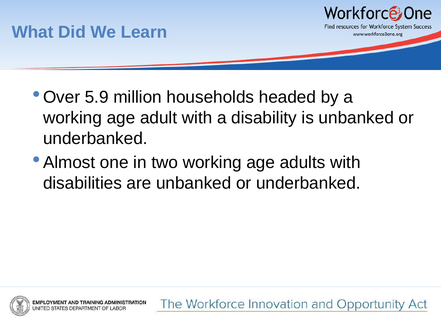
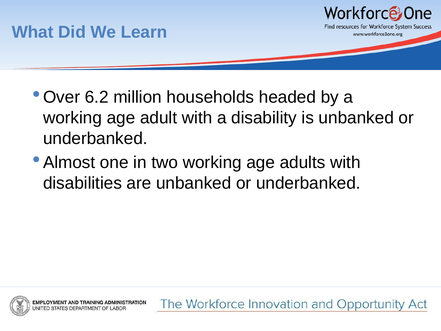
5.9: 5.9 -> 6.2
